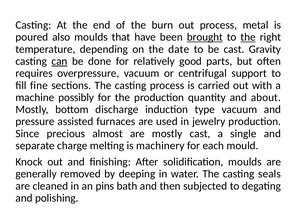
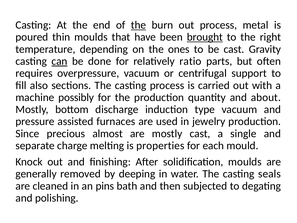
the at (139, 25) underline: none -> present
also: also -> thin
the at (248, 37) underline: present -> none
date: date -> ones
good: good -> ratio
fine: fine -> also
machinery: machinery -> properties
